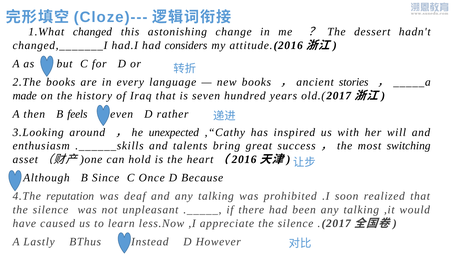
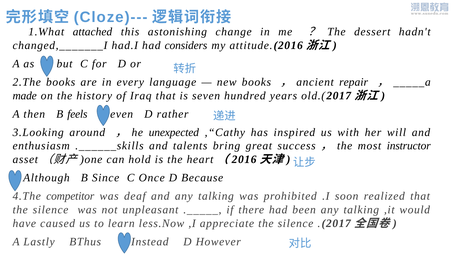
changed: changed -> attached
stories: stories -> repair
switching: switching -> instructor
reputation: reputation -> competitor
